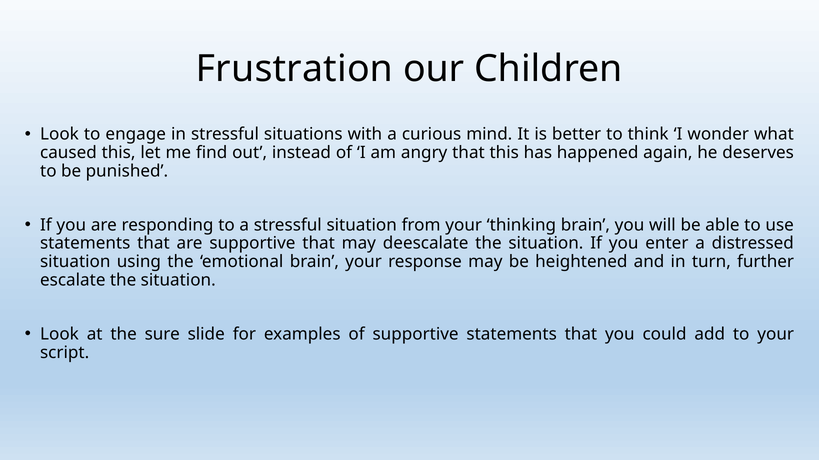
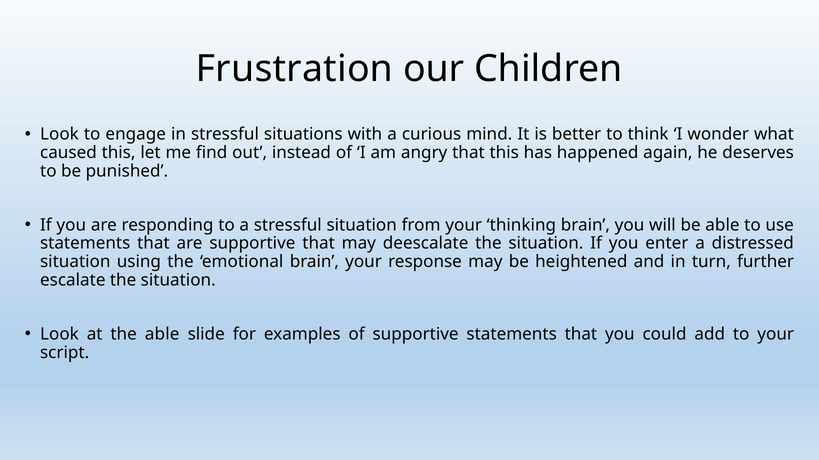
the sure: sure -> able
